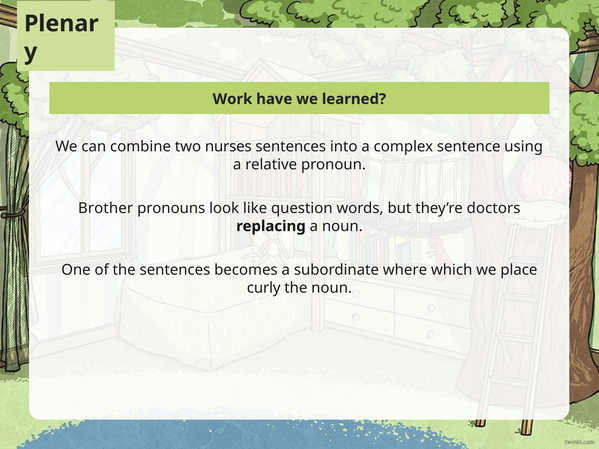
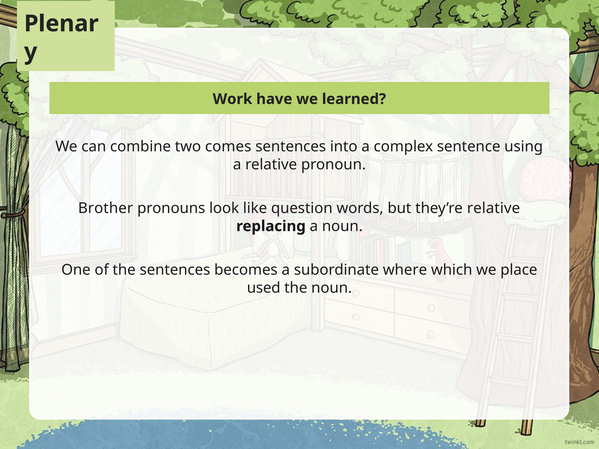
nurses: nurses -> comes
they’re doctors: doctors -> relative
curly: curly -> used
